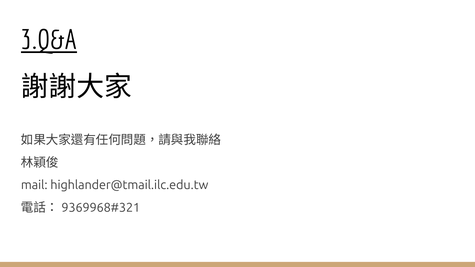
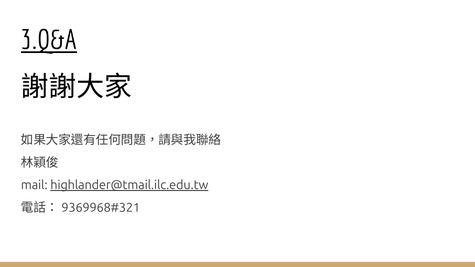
highlander@tmail.ilc.edu.tw underline: none -> present
